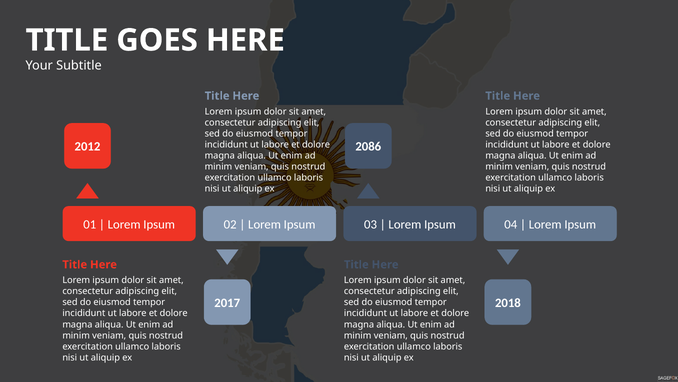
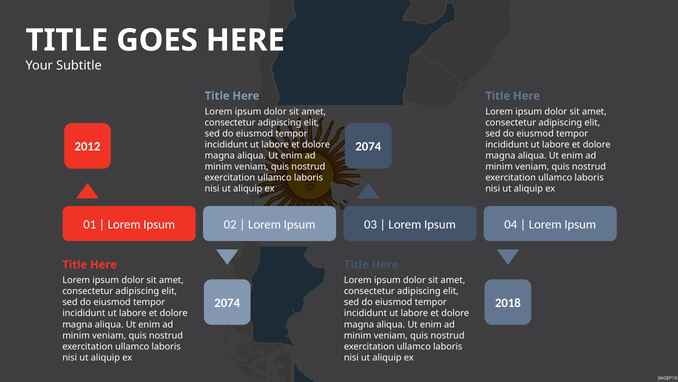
2086 at (368, 147): 2086 -> 2074
2017 at (227, 302): 2017 -> 2074
